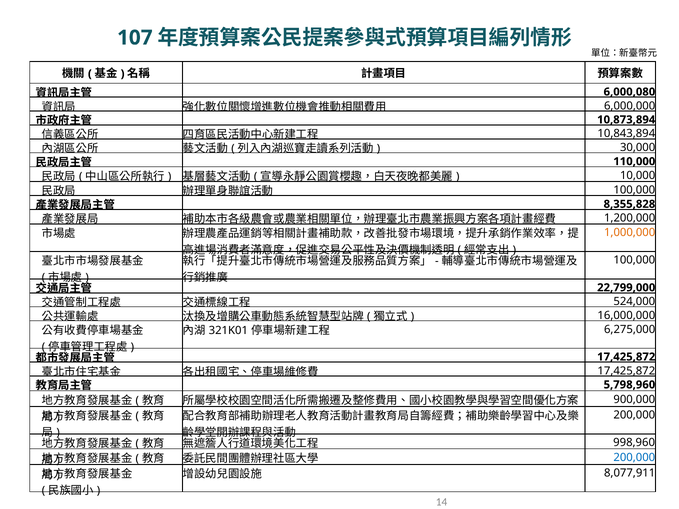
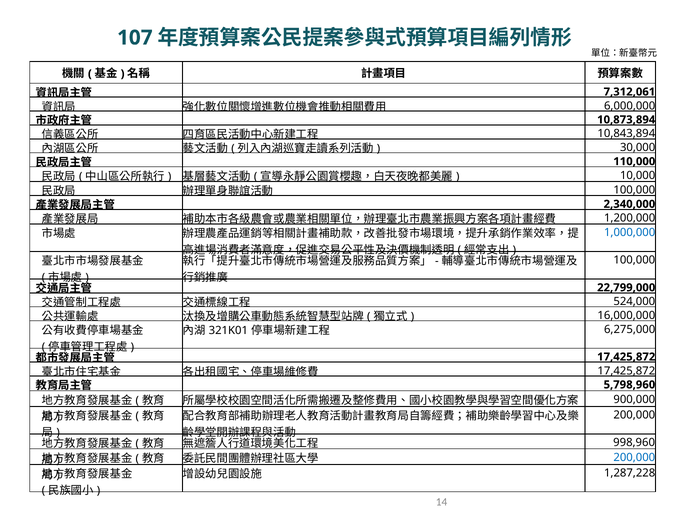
6,000,080: 6,000,080 -> 7,312,061
8,355,828: 8,355,828 -> 2,340,000
1,000,000 colour: orange -> blue
8,077,911: 8,077,911 -> 1,287,228
